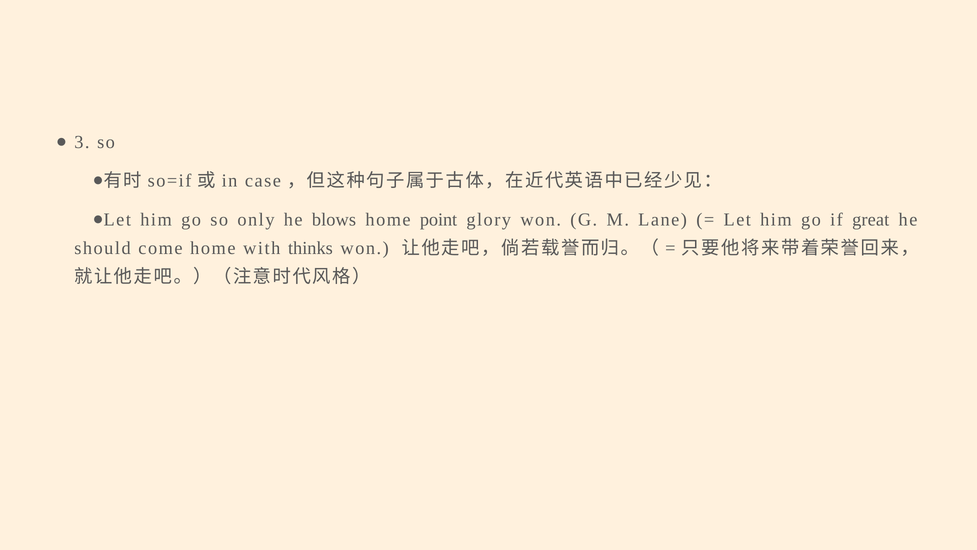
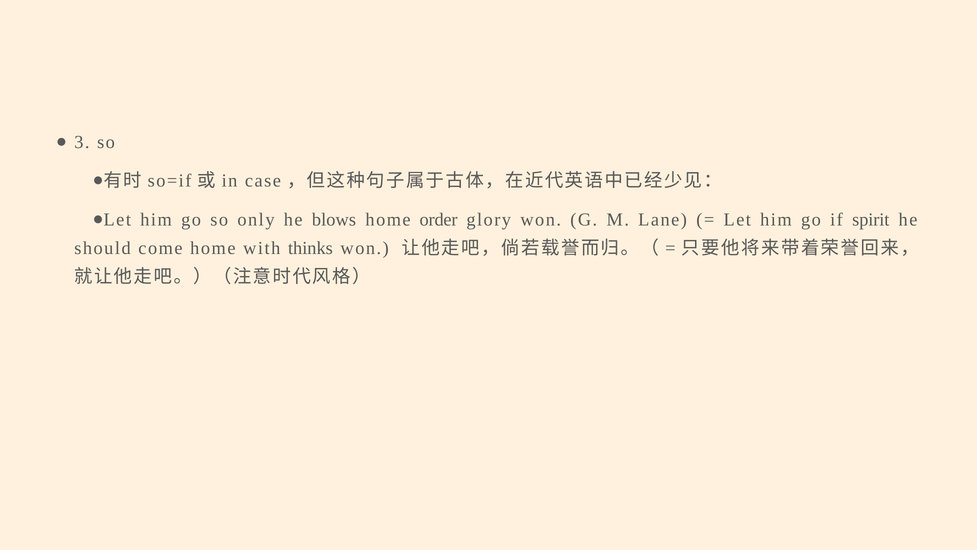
point: point -> order
great: great -> spirit
